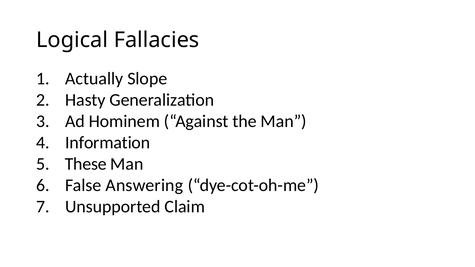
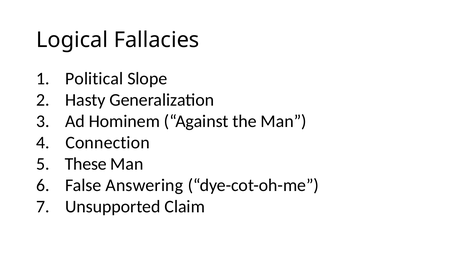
Actually: Actually -> Political
Information: Information -> Connection
